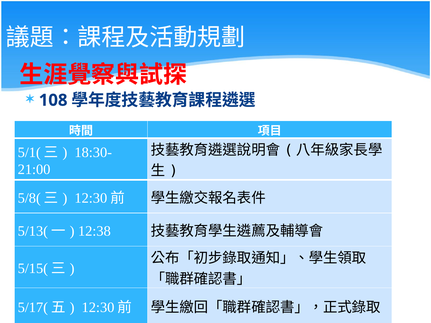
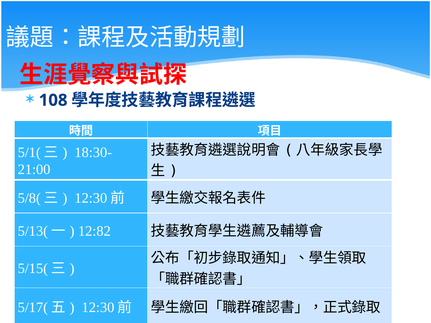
12:38: 12:38 -> 12:82
